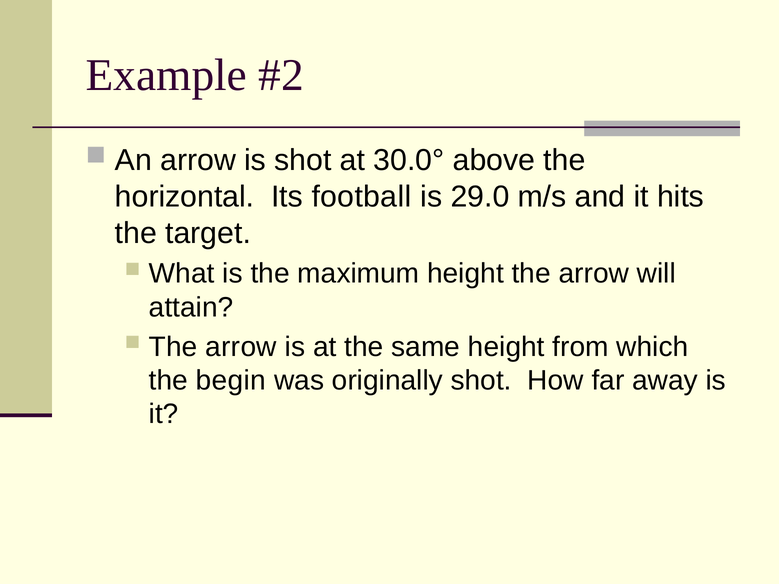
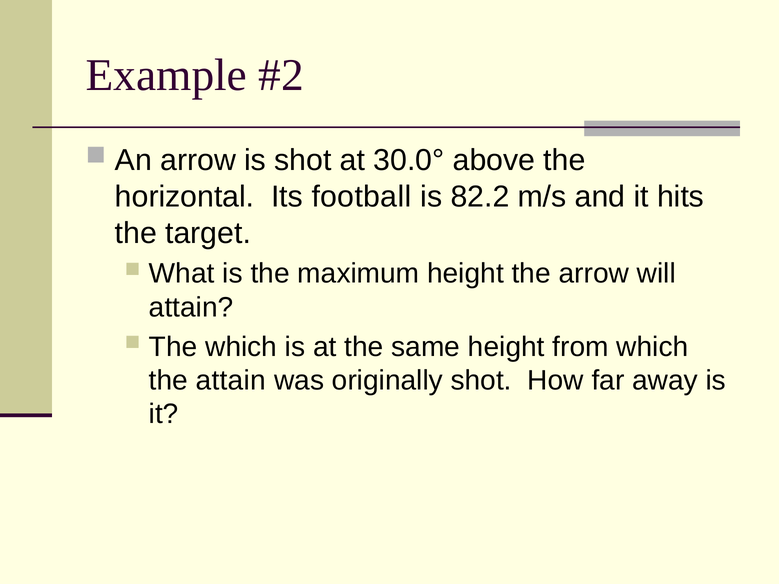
29.0: 29.0 -> 82.2
arrow at (241, 347): arrow -> which
the begin: begin -> attain
